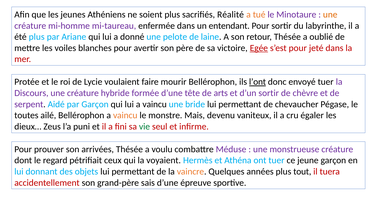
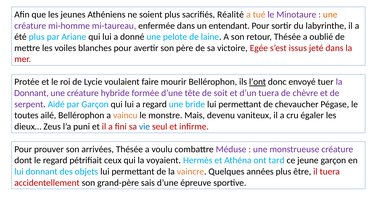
Egée underline: present -> none
s’est pour: pour -> issus
Discours at (31, 93): Discours -> Donnant
arts: arts -> soit
d’un sortir: sortir -> tuera
lui a vaincu: vaincu -> regard
vie colour: green -> blue
ont tuer: tuer -> tard
tout: tout -> être
